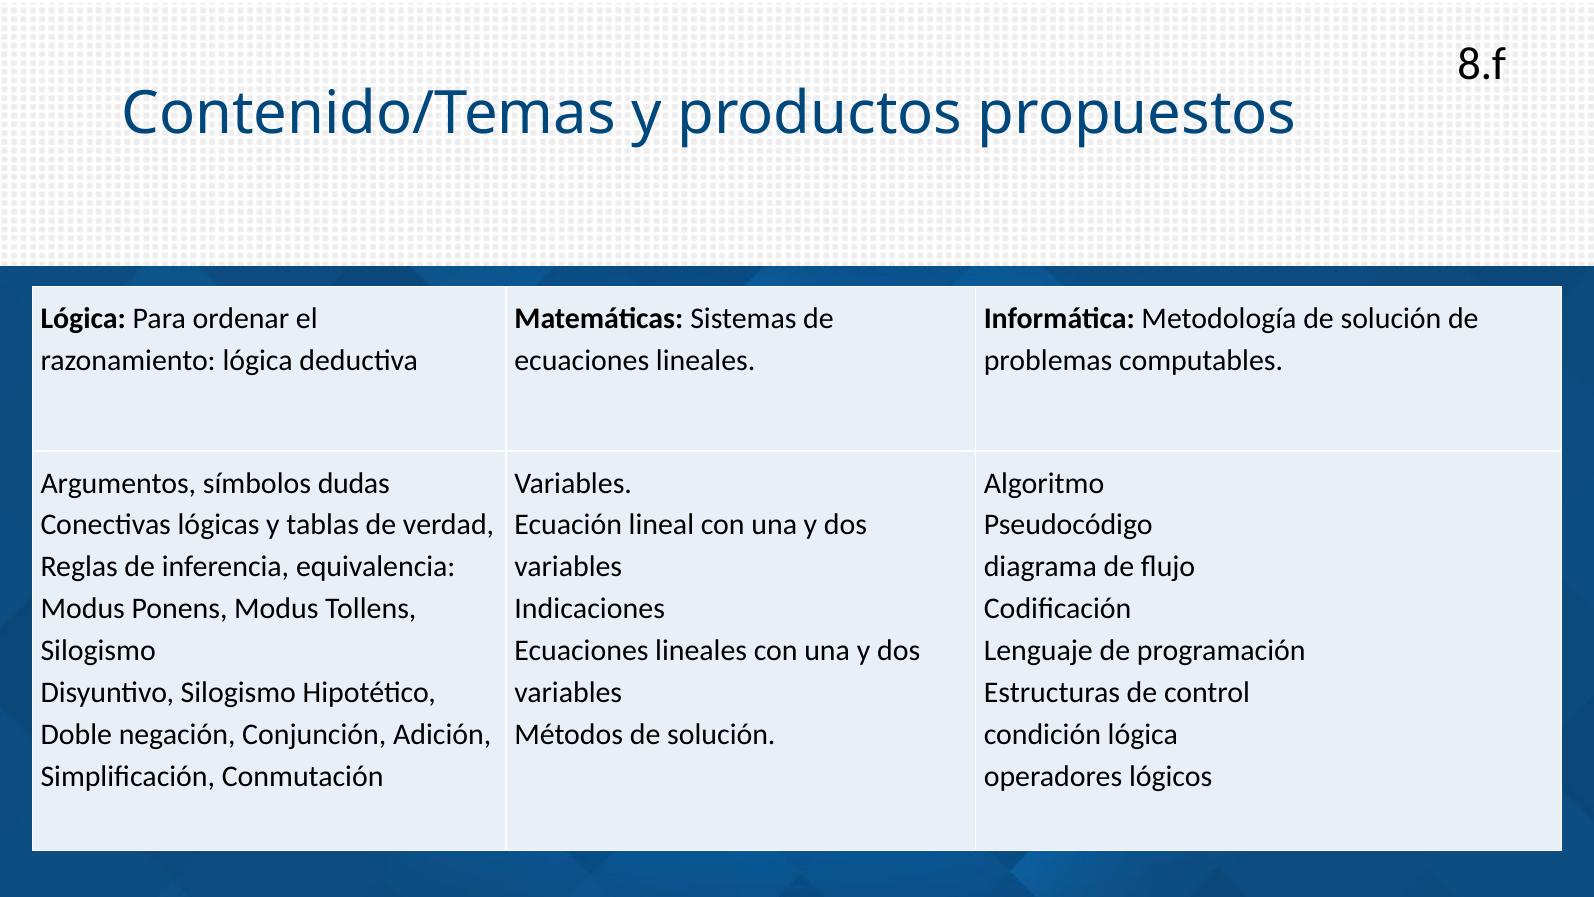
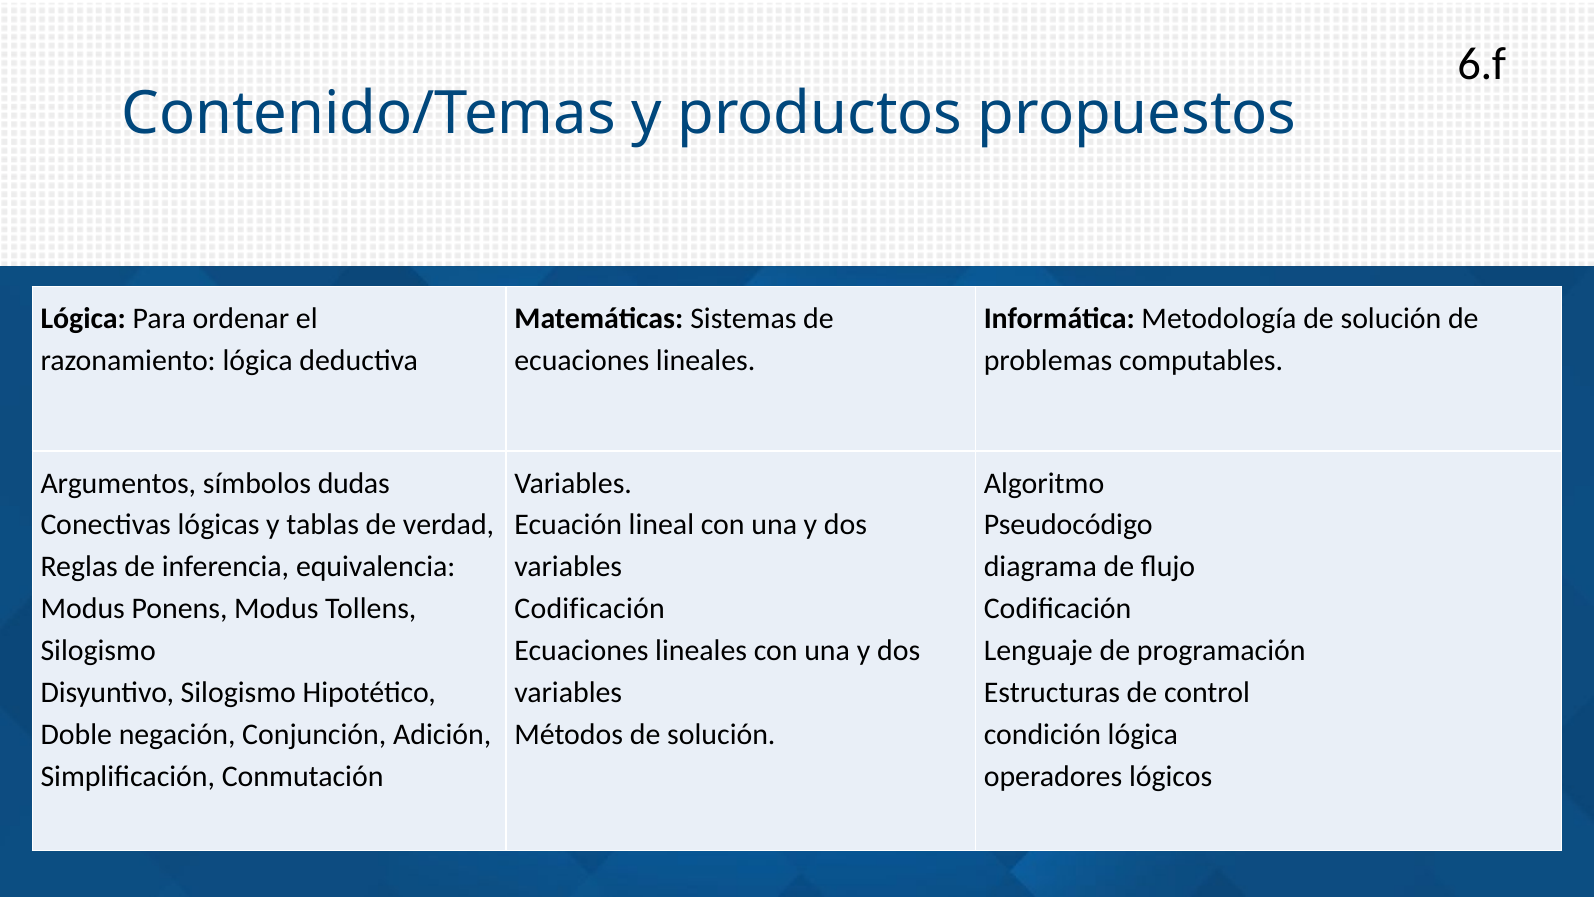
8.f: 8.f -> 6.f
Indicaciones at (590, 609): Indicaciones -> Codificación
